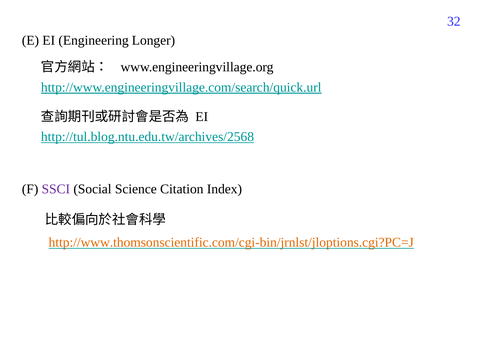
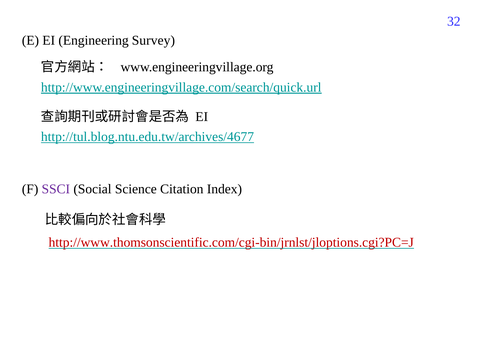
Longer: Longer -> Survey
http://tul.blog.ntu.edu.tw/archives/2568: http://tul.blog.ntu.edu.tw/archives/2568 -> http://tul.blog.ntu.edu.tw/archives/4677
http://www.thomsonscientific.com/cgi-bin/jrnlst/jloptions.cgi?PC=J colour: orange -> red
